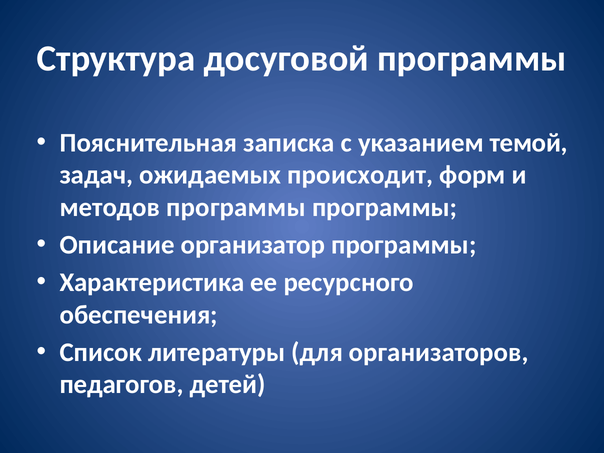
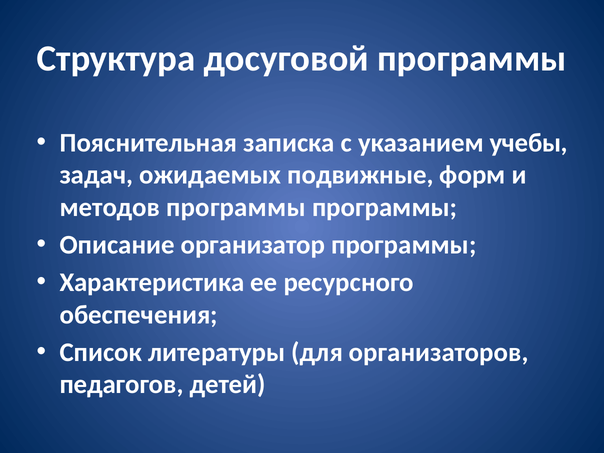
темой: темой -> учебы
происходит: происходит -> подвижные
